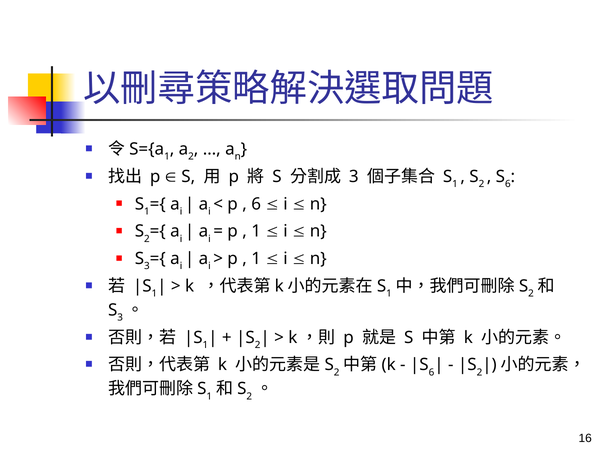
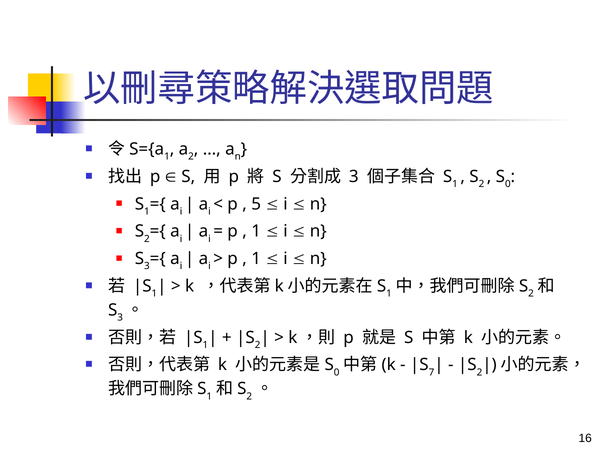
6 at (508, 184): 6 -> 0
6 at (256, 204): 6 -> 5
2 at (337, 372): 2 -> 0
6 at (432, 372): 6 -> 7
